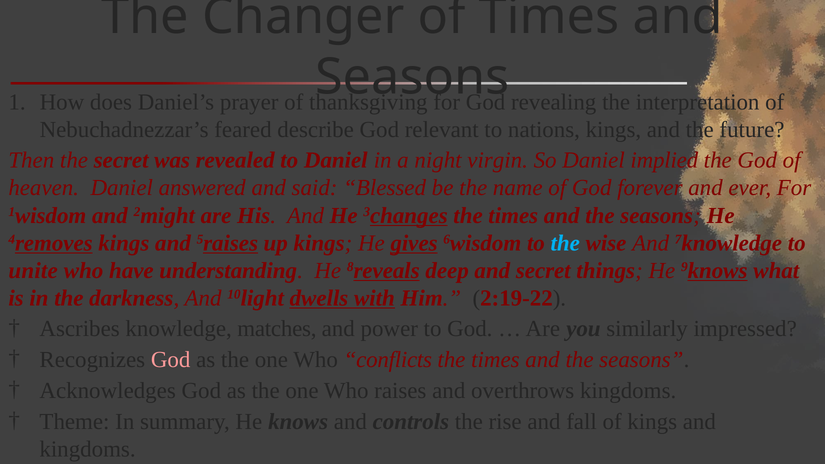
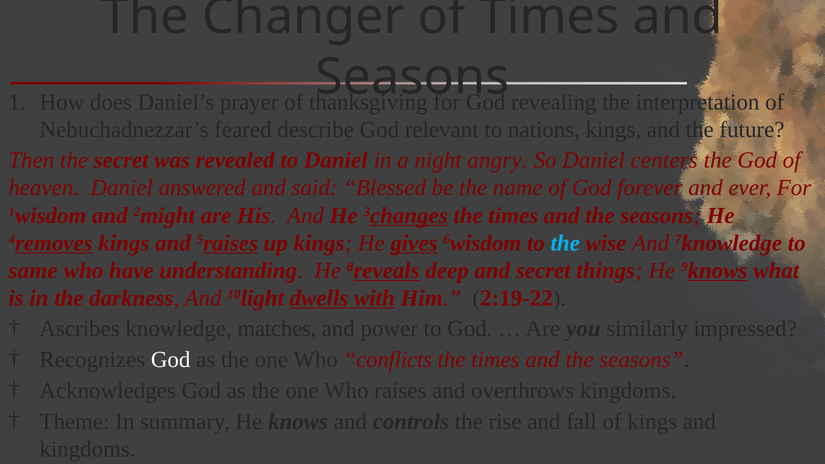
virgin: virgin -> angry
implied: implied -> centers
unite: unite -> same
God at (171, 360) colour: pink -> white
